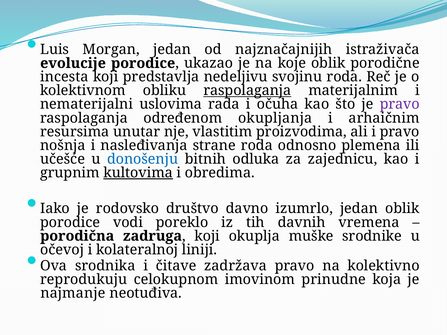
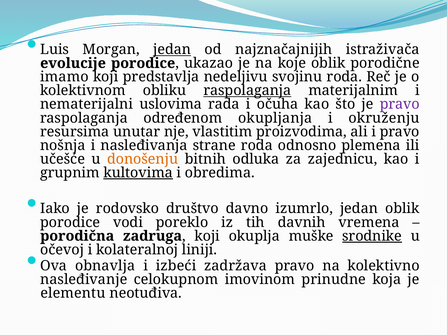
jedan at (172, 50) underline: none -> present
incesta: incesta -> imamo
arhaičnim: arhaičnim -> okruženju
donošenju colour: blue -> orange
srodnike underline: none -> present
srodnika: srodnika -> obnavlja
čitave: čitave -> izbeći
reprodukuju: reprodukuju -> nasleđivanje
najmanje: najmanje -> elementu
